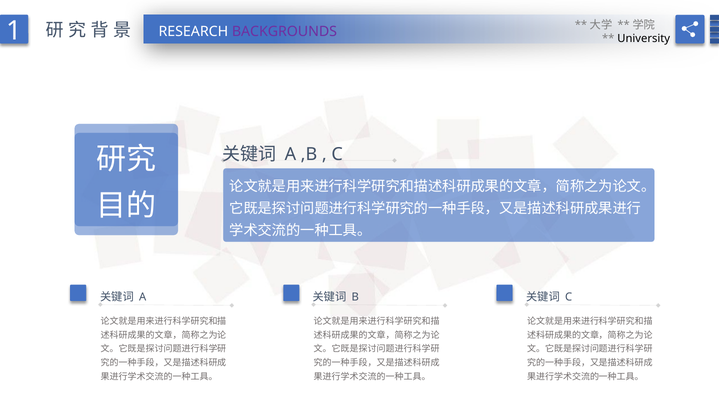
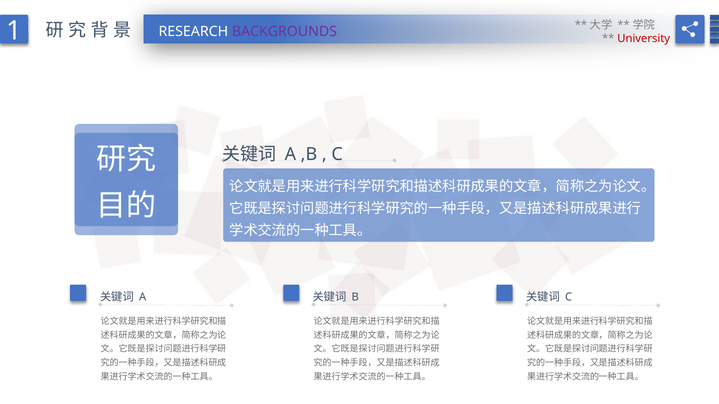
University colour: black -> red
